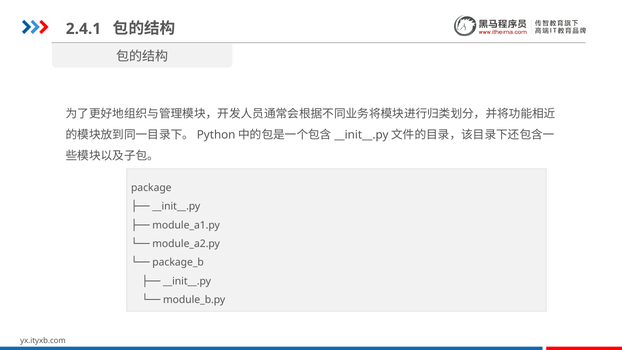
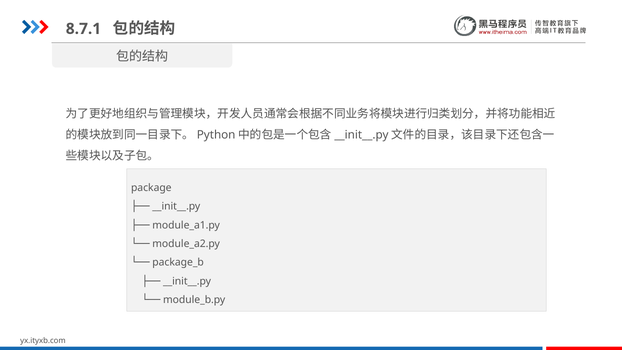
2.4.1: 2.4.1 -> 8.7.1
